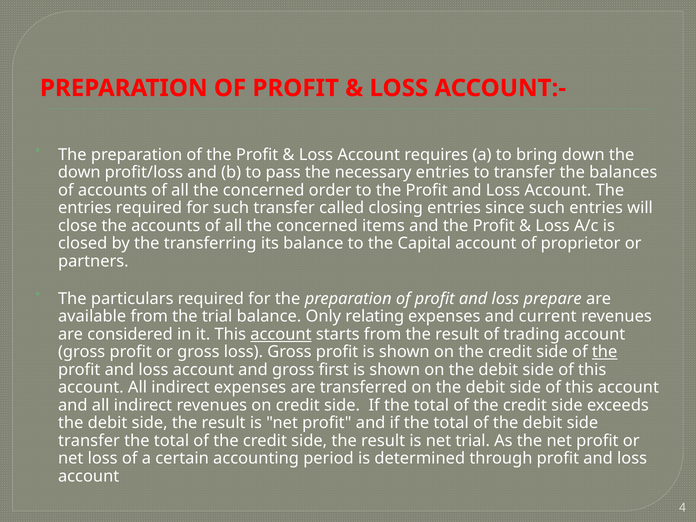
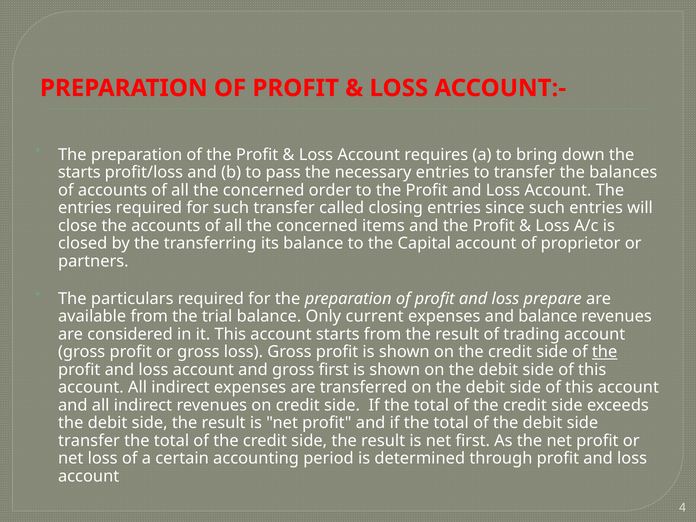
down at (79, 172): down -> starts
relating: relating -> current
and current: current -> balance
account at (281, 334) underline: present -> none
net trial: trial -> first
